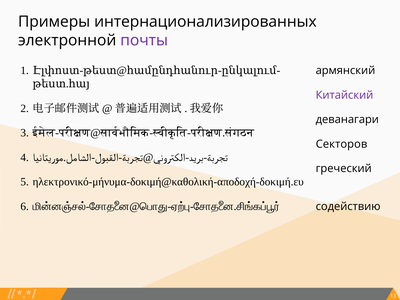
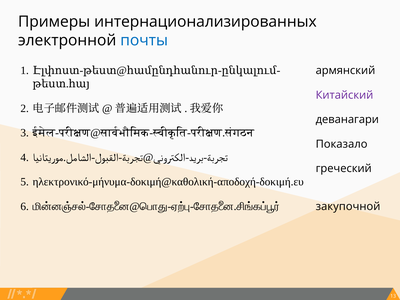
почты colour: purple -> blue
Секторов: Секторов -> Показало
содействию: содействию -> закупочной
